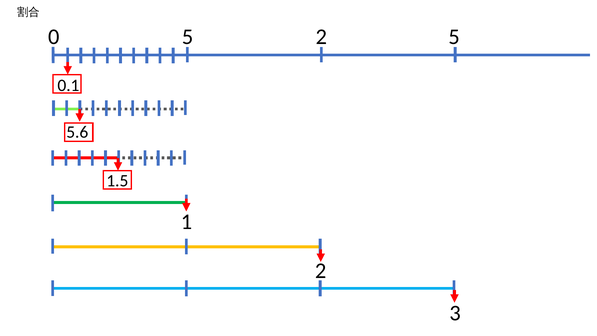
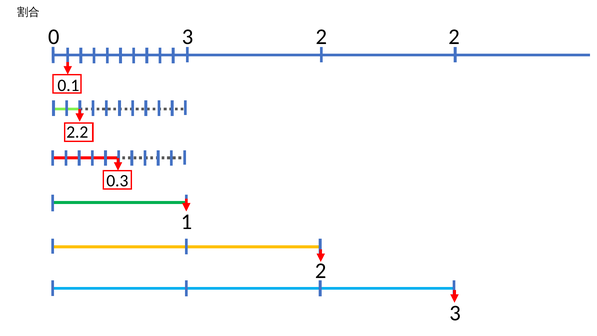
0 5: 5 -> 3
2 5: 5 -> 2
5.6: 5.6 -> 2.2
1.5: 1.5 -> 0.3
